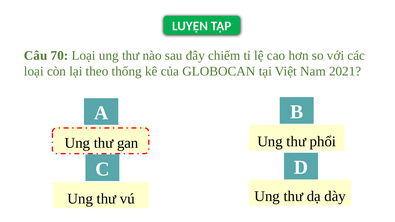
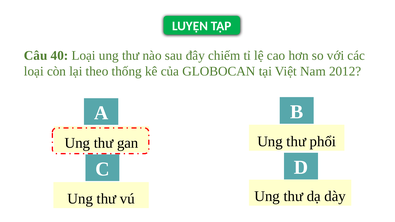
70: 70 -> 40
2021: 2021 -> 2012
